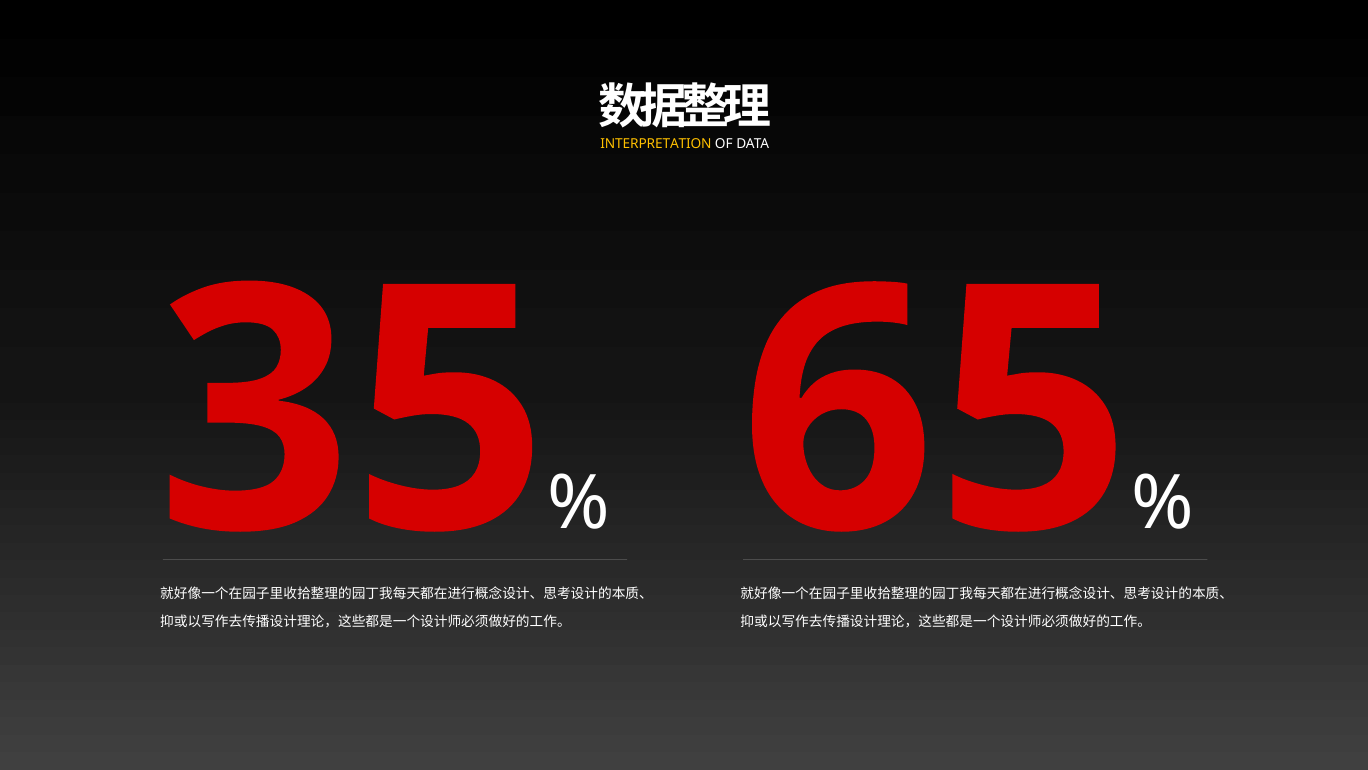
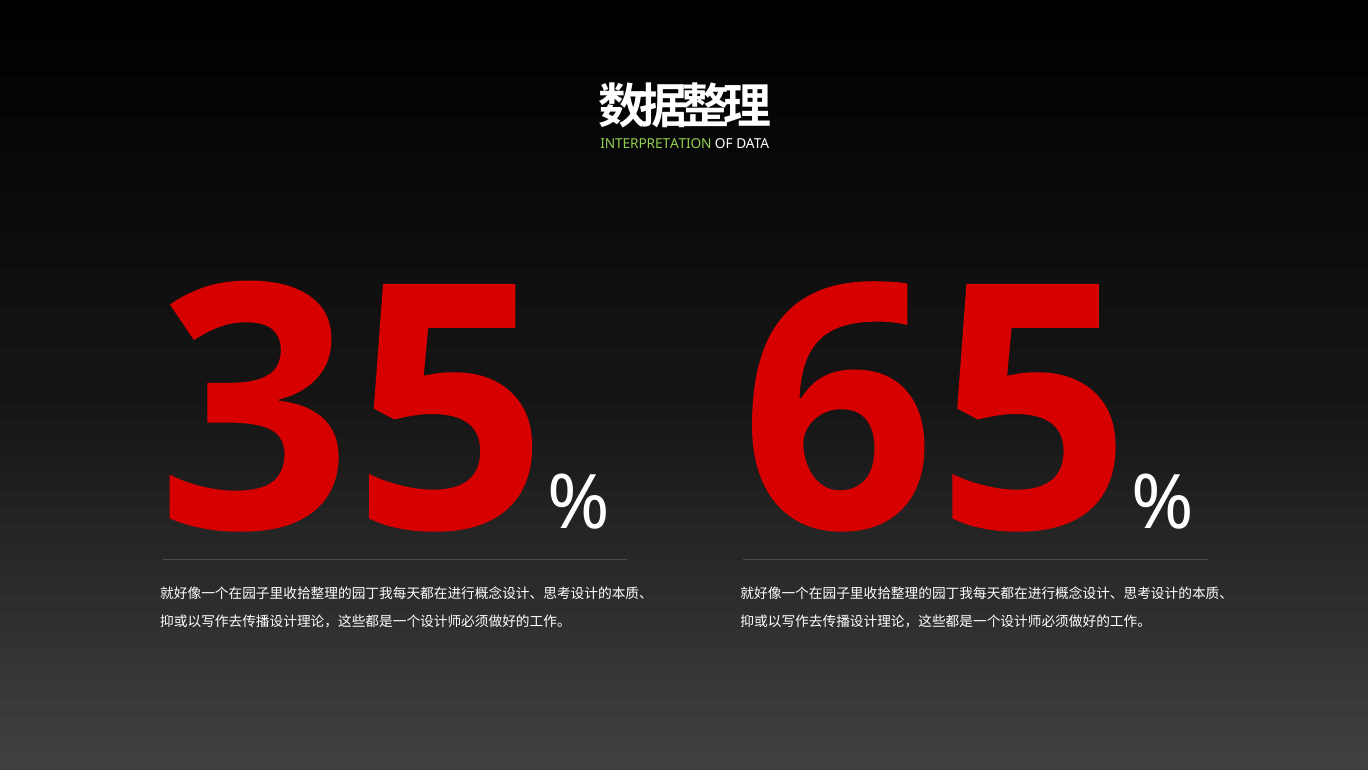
INTERPRETATION colour: yellow -> light green
